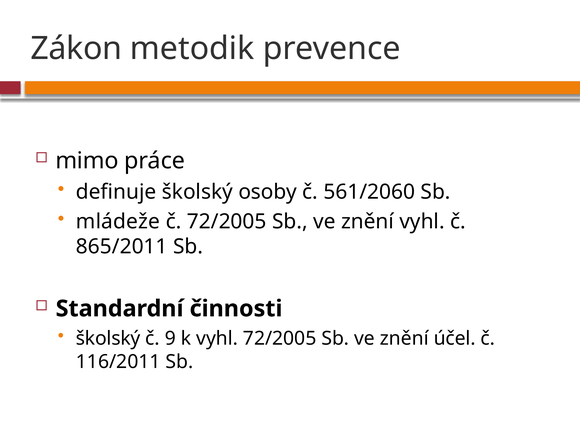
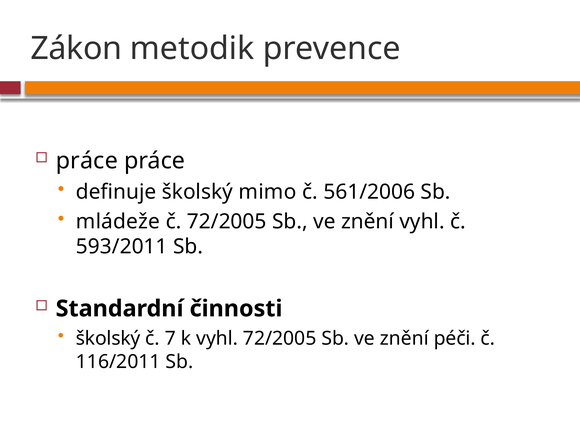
mimo at (87, 161): mimo -> práce
osoby: osoby -> mimo
561/2060: 561/2060 -> 561/2006
865/2011: 865/2011 -> 593/2011
9: 9 -> 7
účel: účel -> péči
